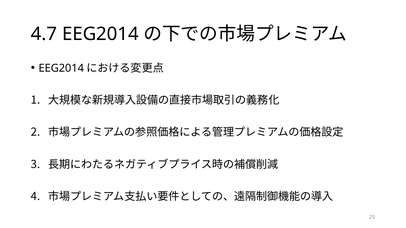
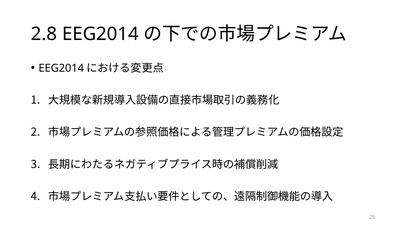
4.7: 4.7 -> 2.8
